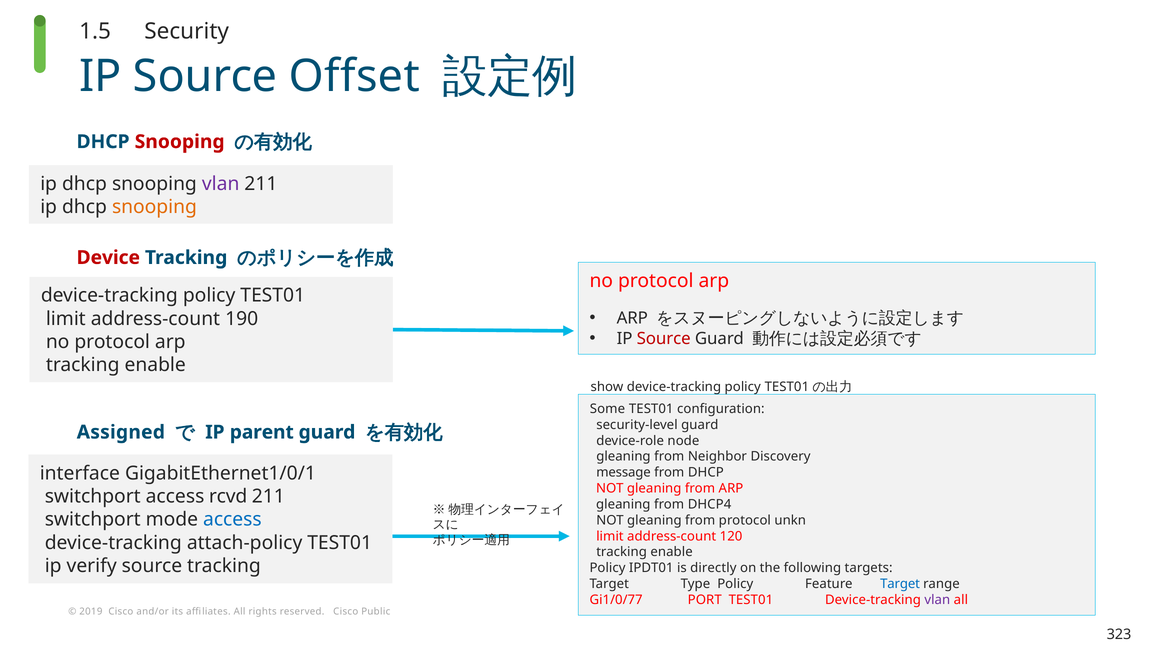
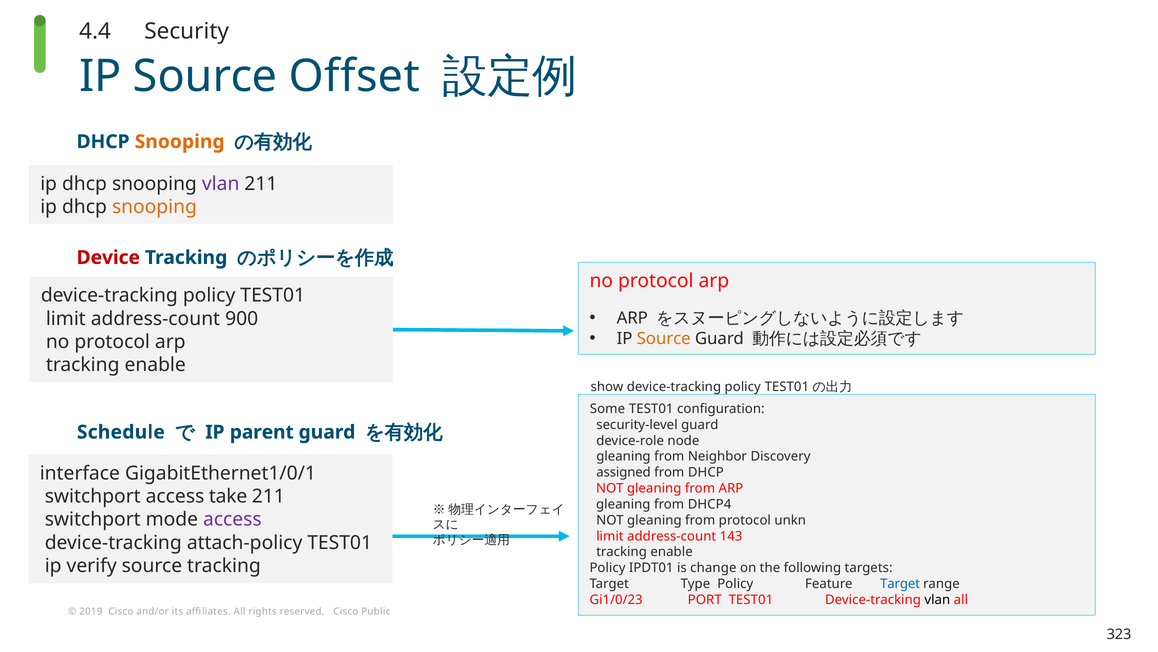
1.5: 1.5 -> 4.4
Snooping at (180, 142) colour: red -> orange
190: 190 -> 900
Source at (664, 338) colour: red -> orange
Assigned: Assigned -> Schedule
message: message -> assigned
rcvd: rcvd -> take
access at (232, 519) colour: blue -> purple
120: 120 -> 143
directly: directly -> change
Gi1/0/77: Gi1/0/77 -> Gi1/0/23
vlan at (937, 599) colour: purple -> black
